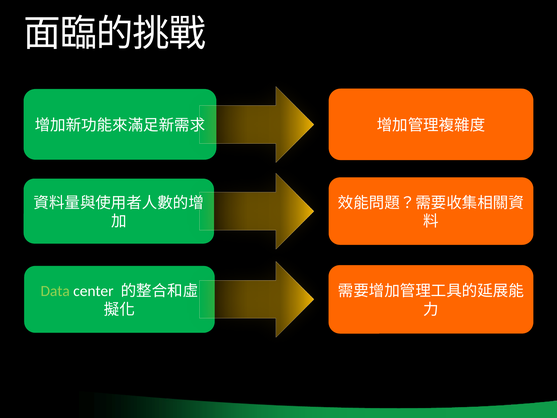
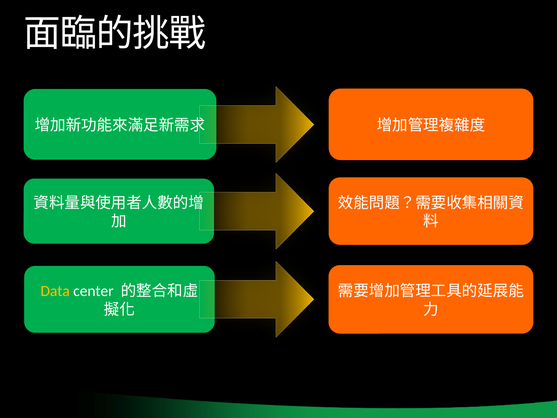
Data colour: light green -> yellow
